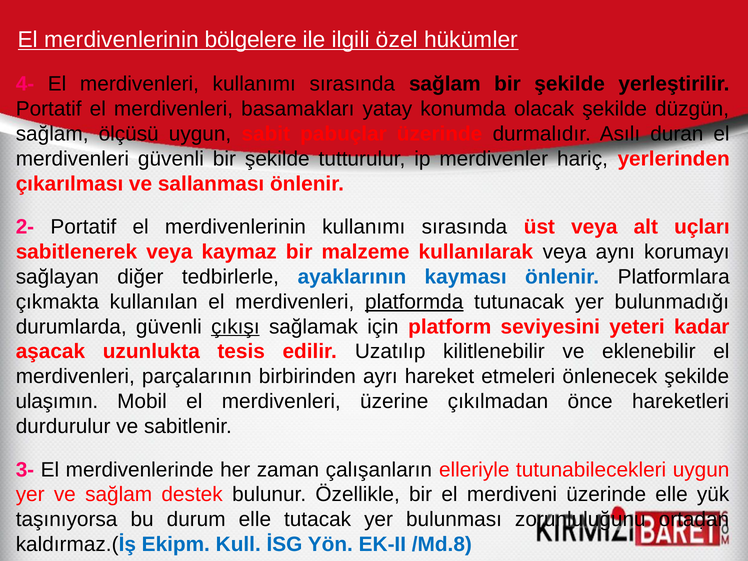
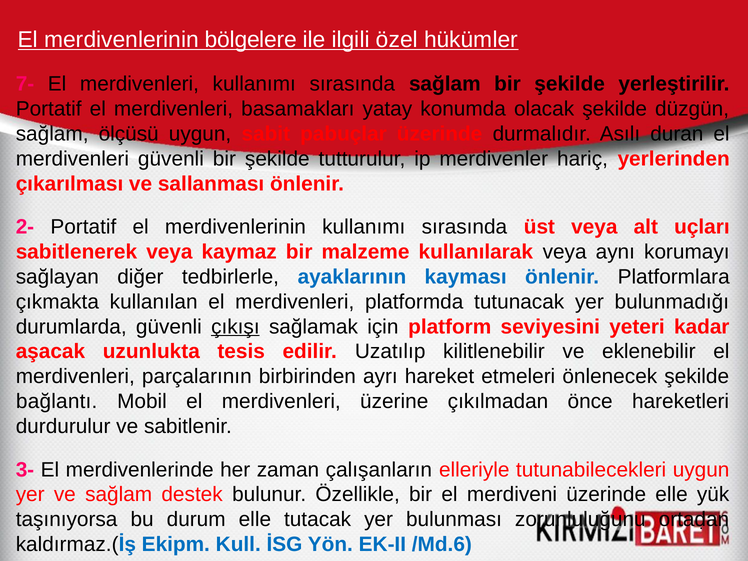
4-: 4- -> 7-
platformda underline: present -> none
ulaşımın: ulaşımın -> bağlantı
/Md.8: /Md.8 -> /Md.6
